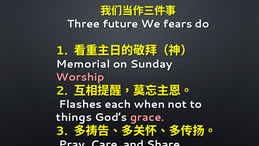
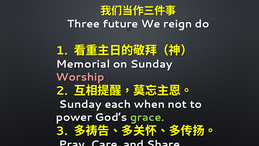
fears: fears -> reign
Flashes at (80, 104): Flashes -> Sunday
things: things -> power
grace colour: pink -> light green
